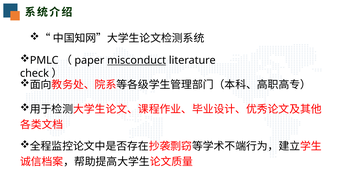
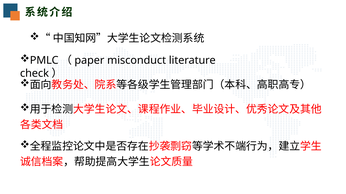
misconduct underline: present -> none
